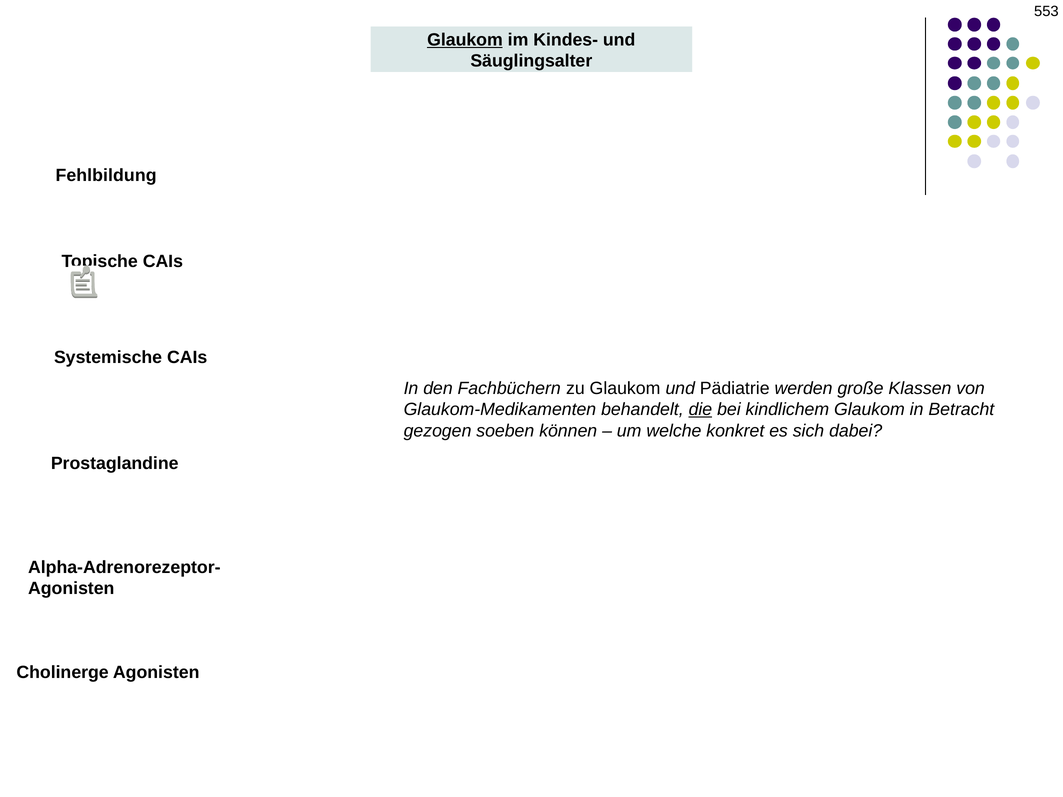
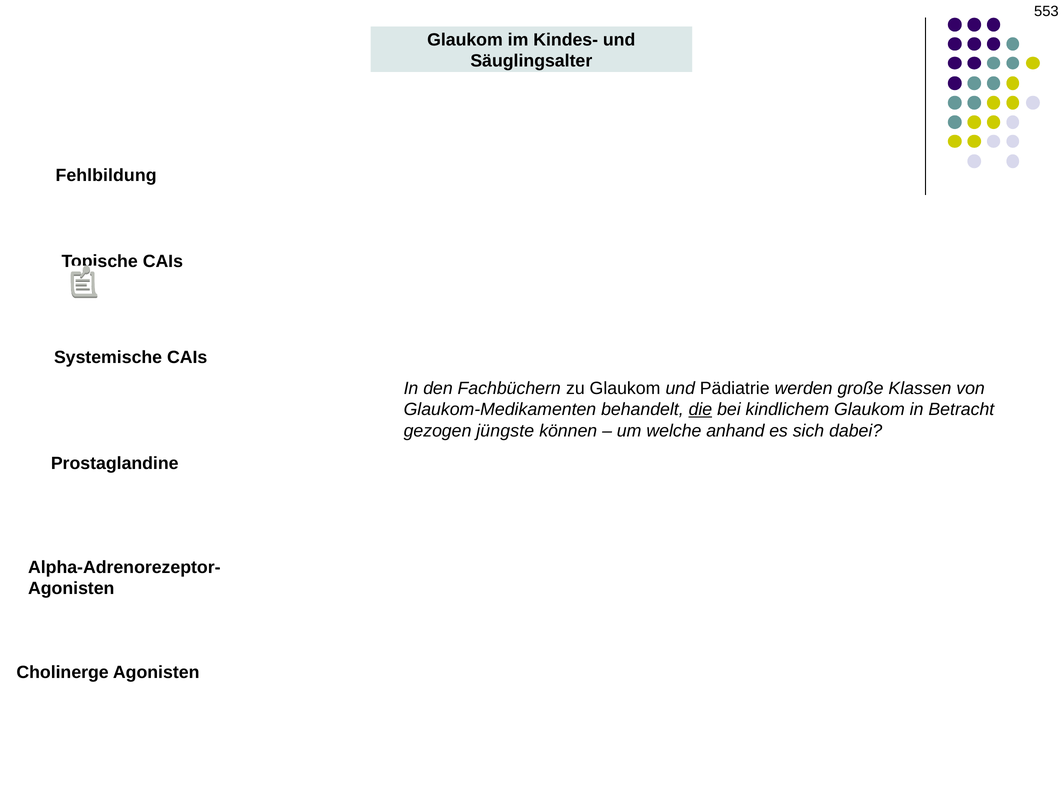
Glaukom at (465, 40) underline: present -> none
soeben: soeben -> jüngste
konkret: konkret -> anhand
